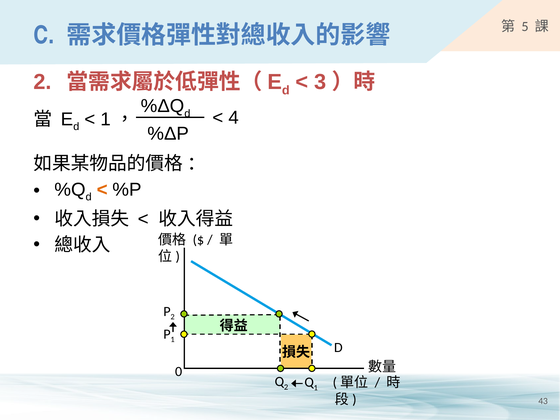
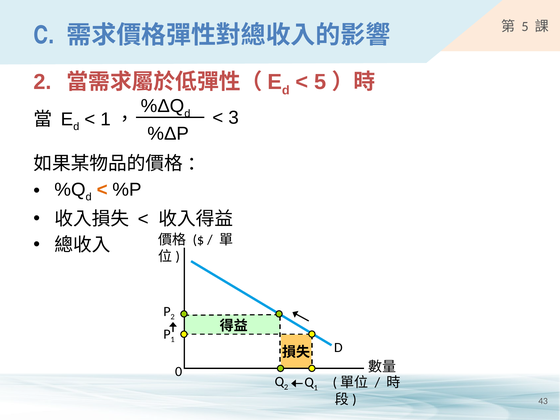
3 at (320, 82): 3 -> 5
4: 4 -> 3
